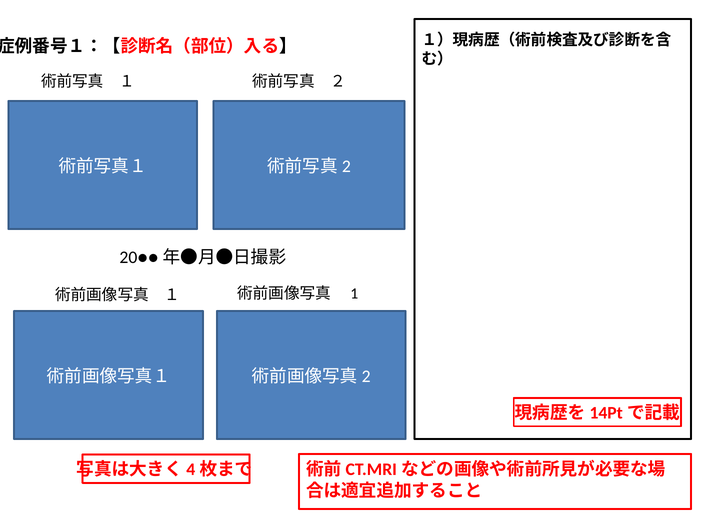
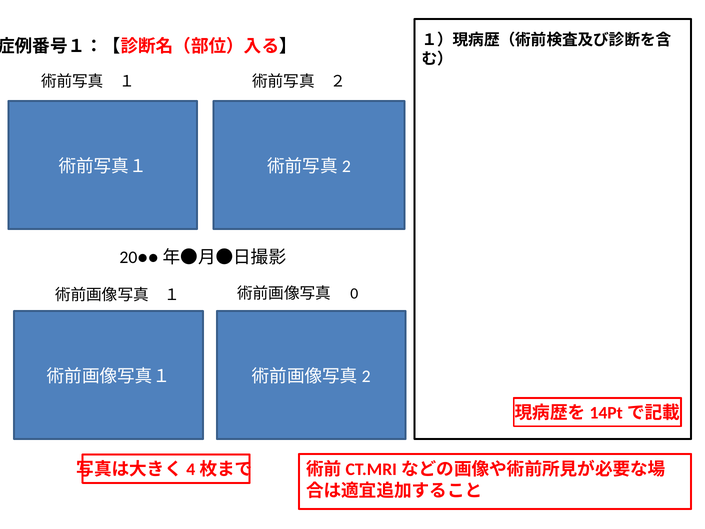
1: 1 -> 0
